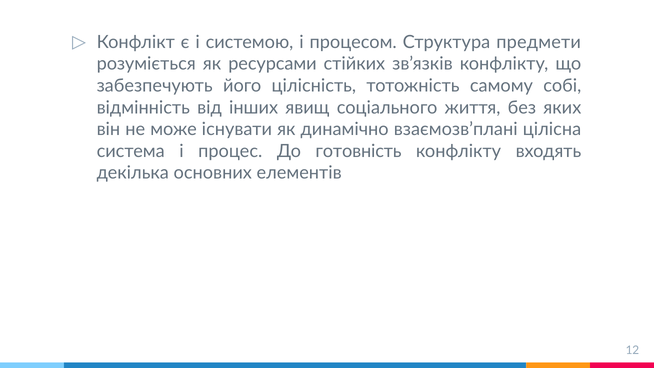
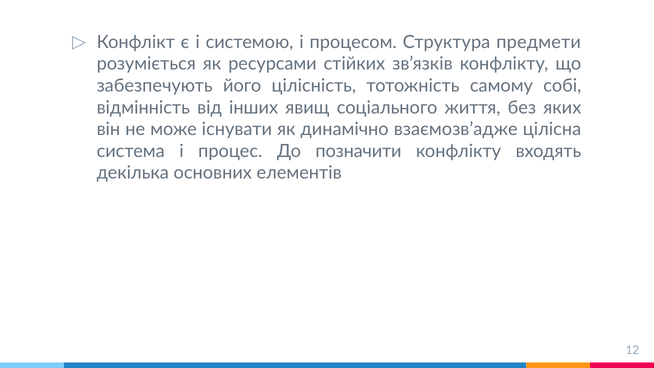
взаємозв’плані: взаємозв’плані -> взаємозв’адже
готовність: готовність -> позначити
